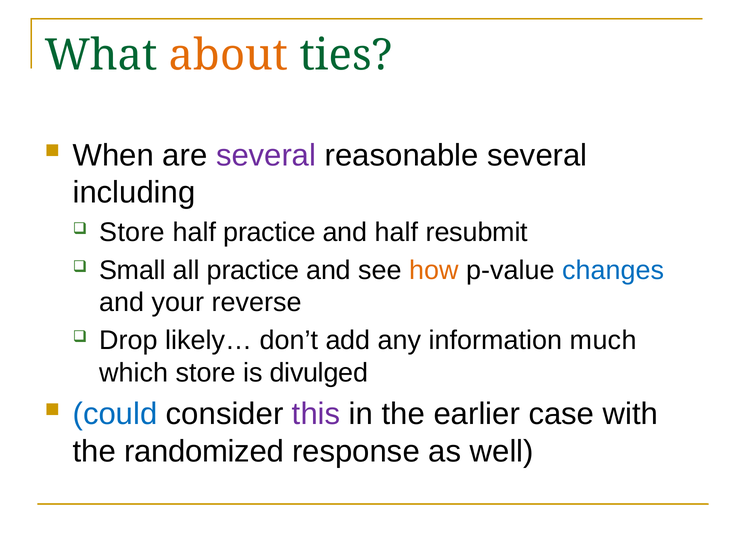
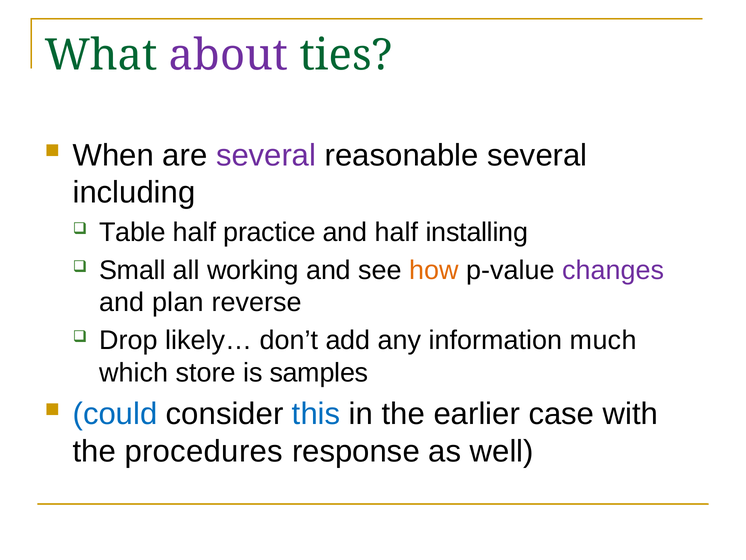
about colour: orange -> purple
Store at (132, 232): Store -> Table
resubmit: resubmit -> installing
all practice: practice -> working
changes colour: blue -> purple
your: your -> plan
divulged: divulged -> samples
this colour: purple -> blue
randomized: randomized -> procedures
